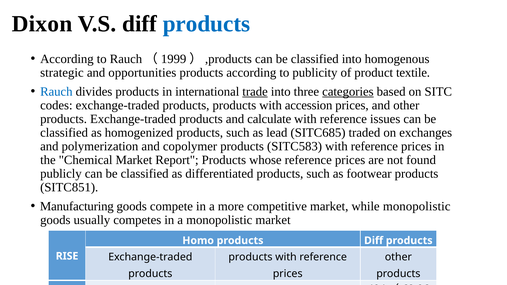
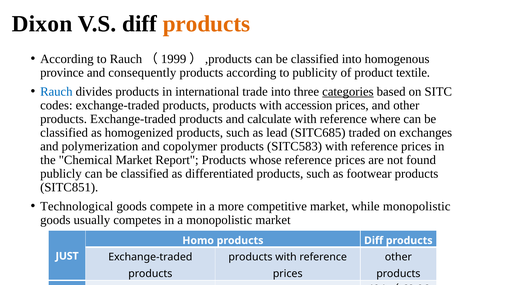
products at (206, 24) colour: blue -> orange
strategic: strategic -> province
opportunities: opportunities -> consequently
trade underline: present -> none
issues: issues -> where
Manufacturing: Manufacturing -> Technological
RISE: RISE -> JUST
